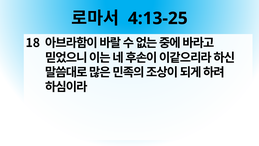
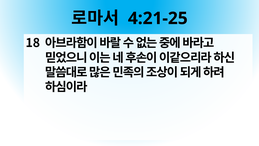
4:13-25: 4:13-25 -> 4:21-25
